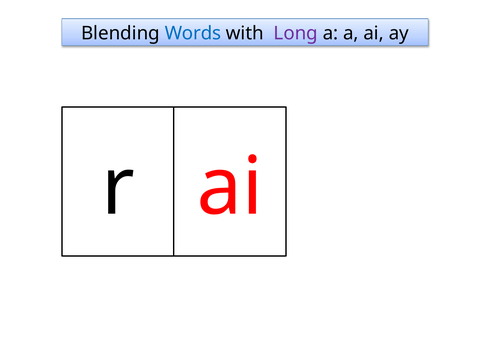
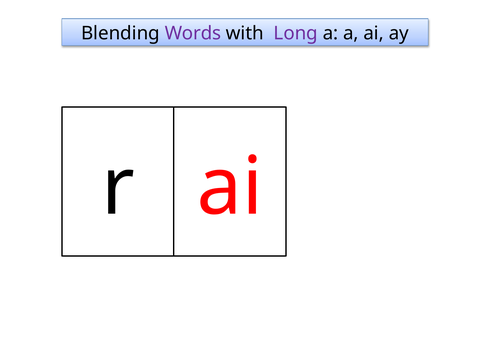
Words colour: blue -> purple
